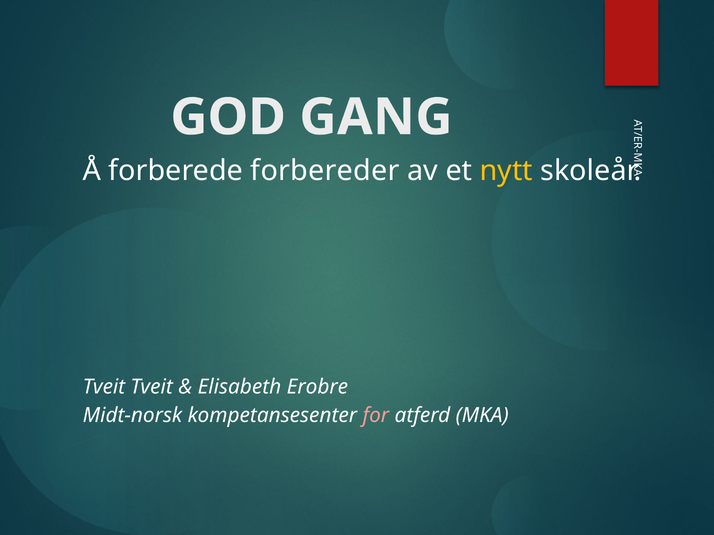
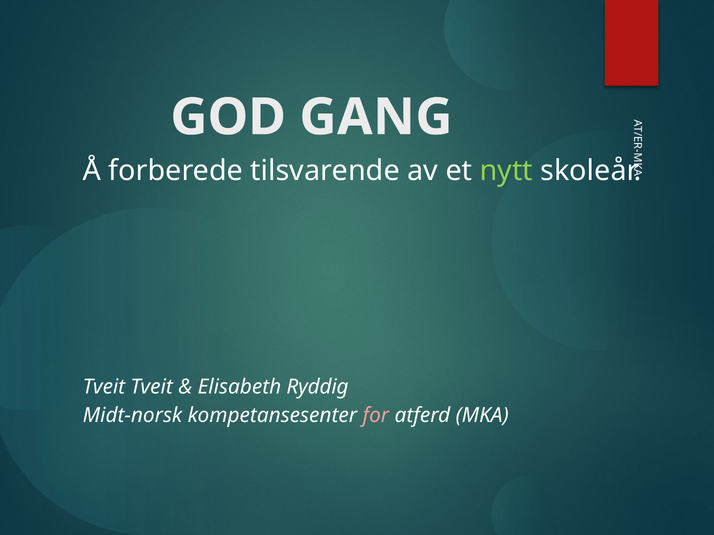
forbereder: forbereder -> tilsvarende
nytt colour: yellow -> light green
Erobre: Erobre -> Ryddig
